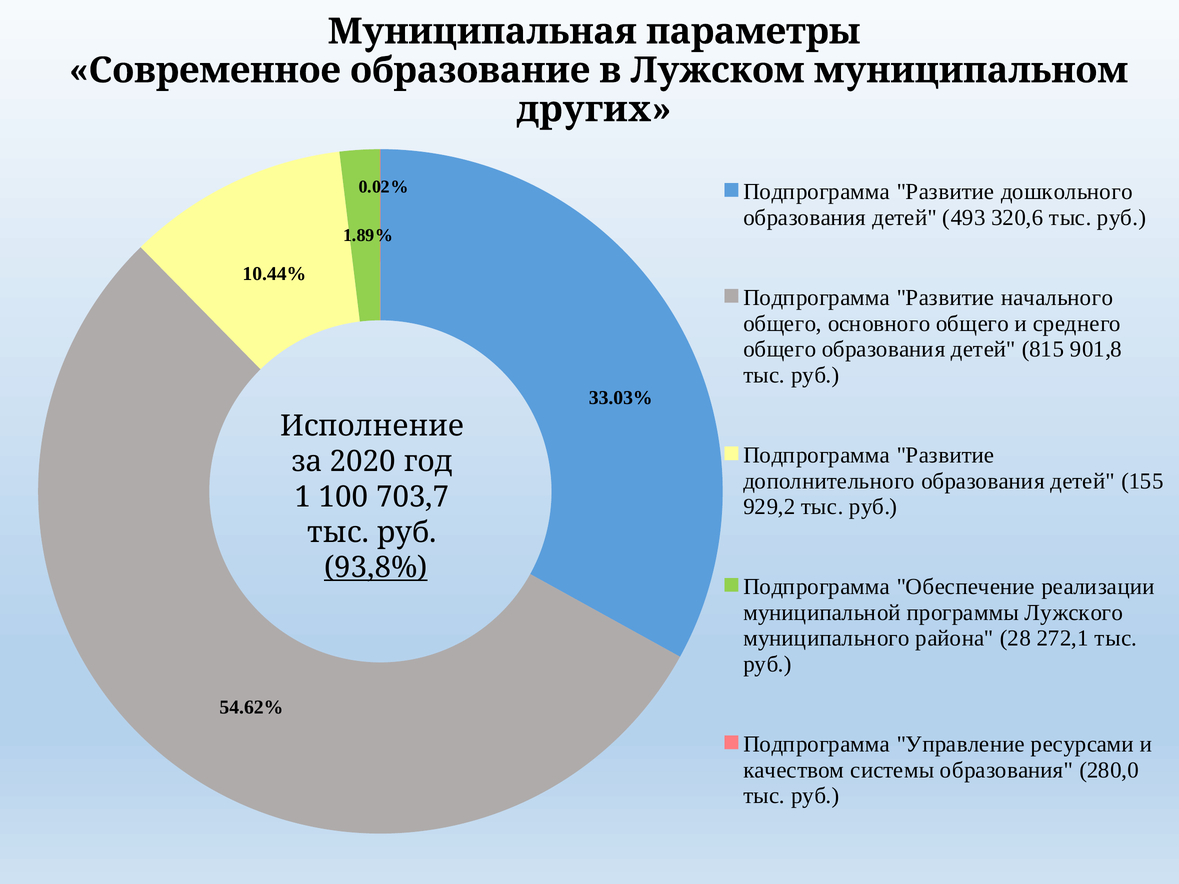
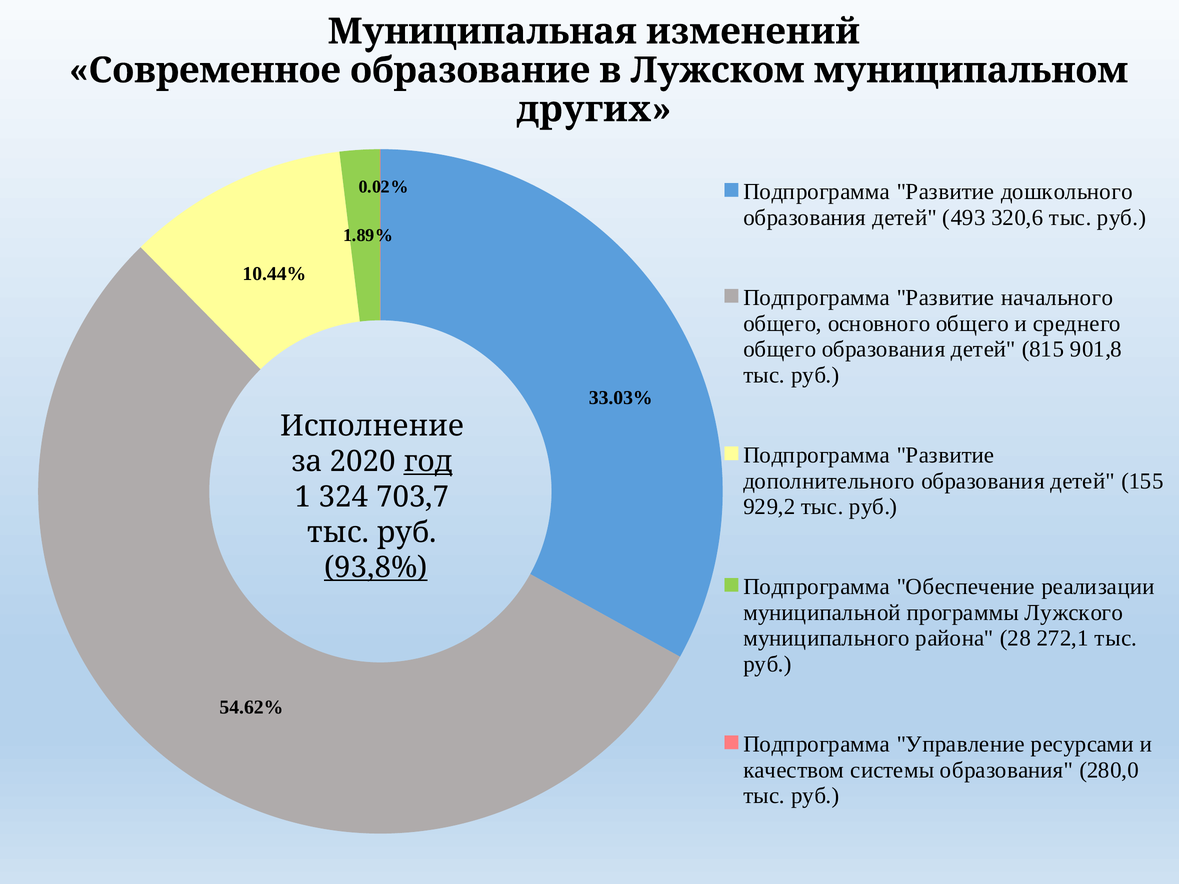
параметры: параметры -> изменений
год underline: none -> present
100: 100 -> 324
